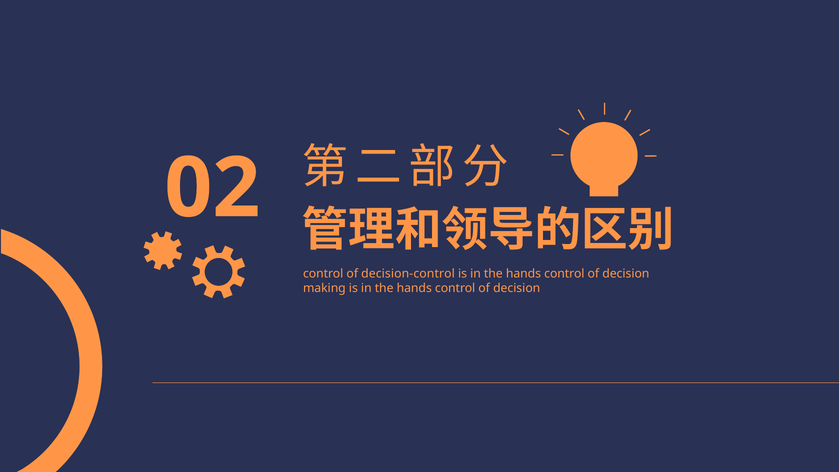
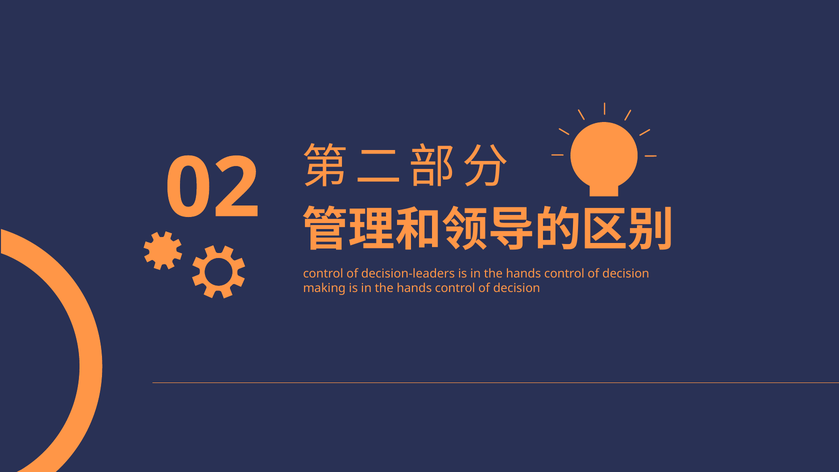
decision-control: decision-control -> decision-leaders
